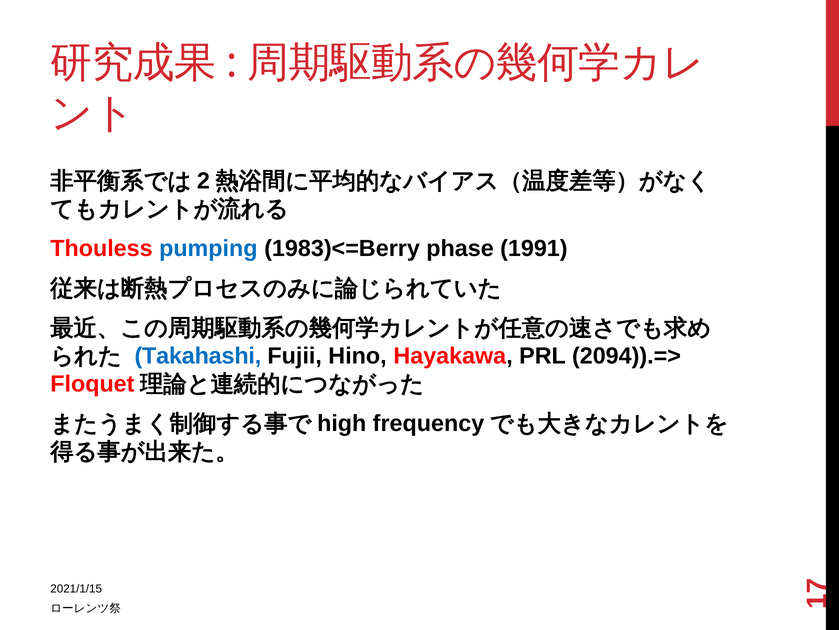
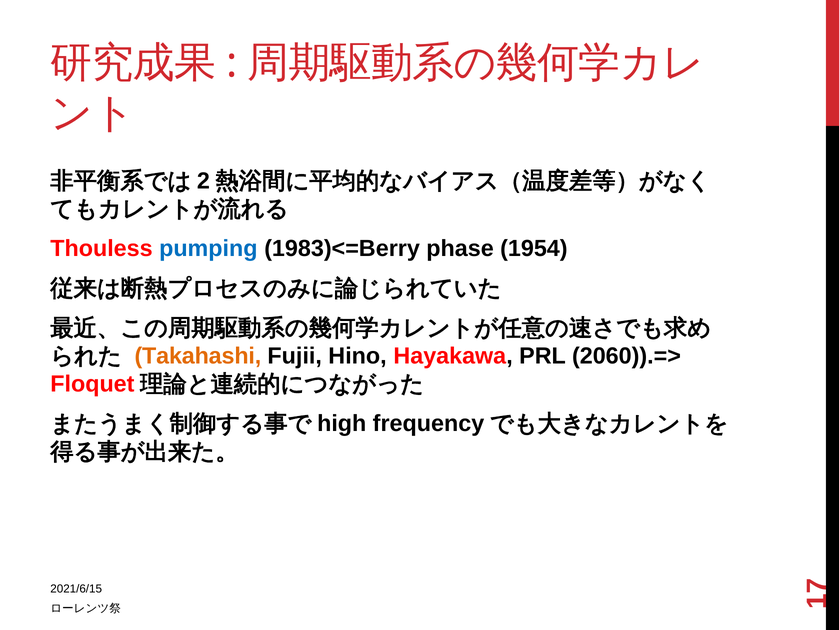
1991: 1991 -> 1954
Takahashi colour: blue -> orange
2094)).=>: 2094)).=> -> 2060)).=>
2021/1/15: 2021/1/15 -> 2021/6/15
